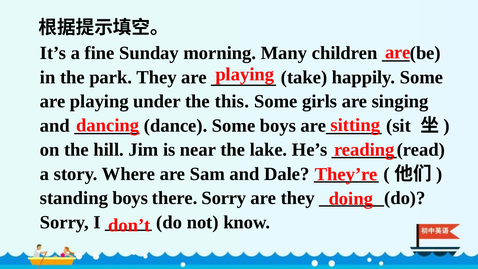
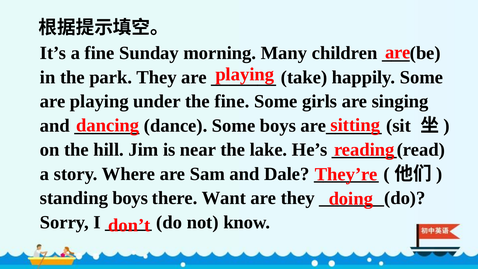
the this: this -> fine
there Sorry: Sorry -> Want
